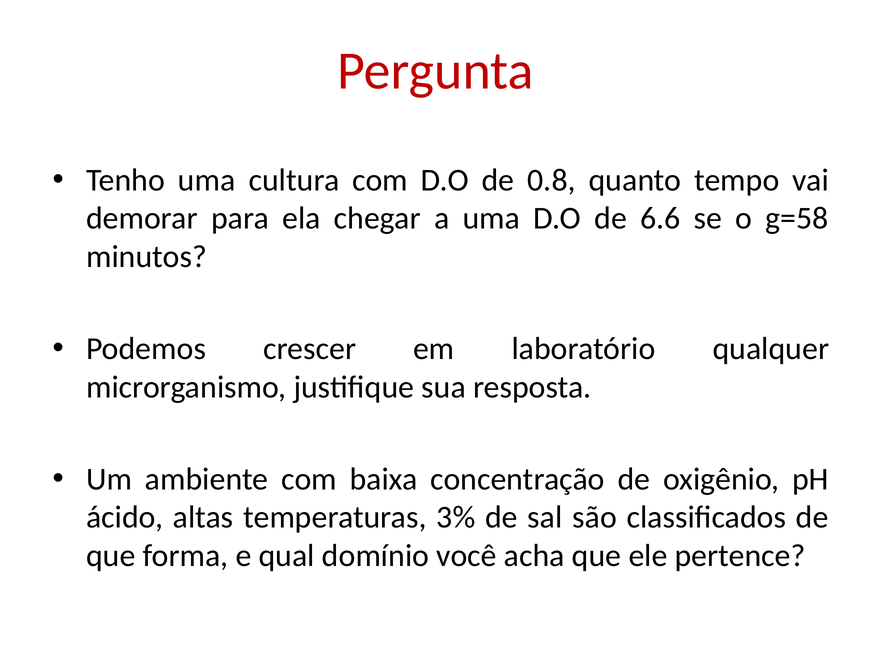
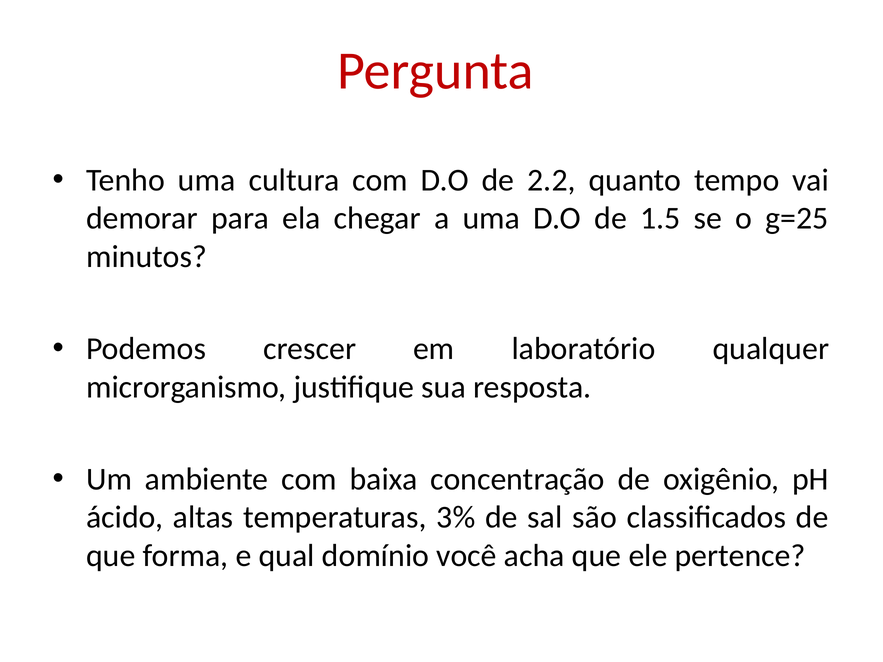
0.8: 0.8 -> 2.2
6.6: 6.6 -> 1.5
g=58: g=58 -> g=25
